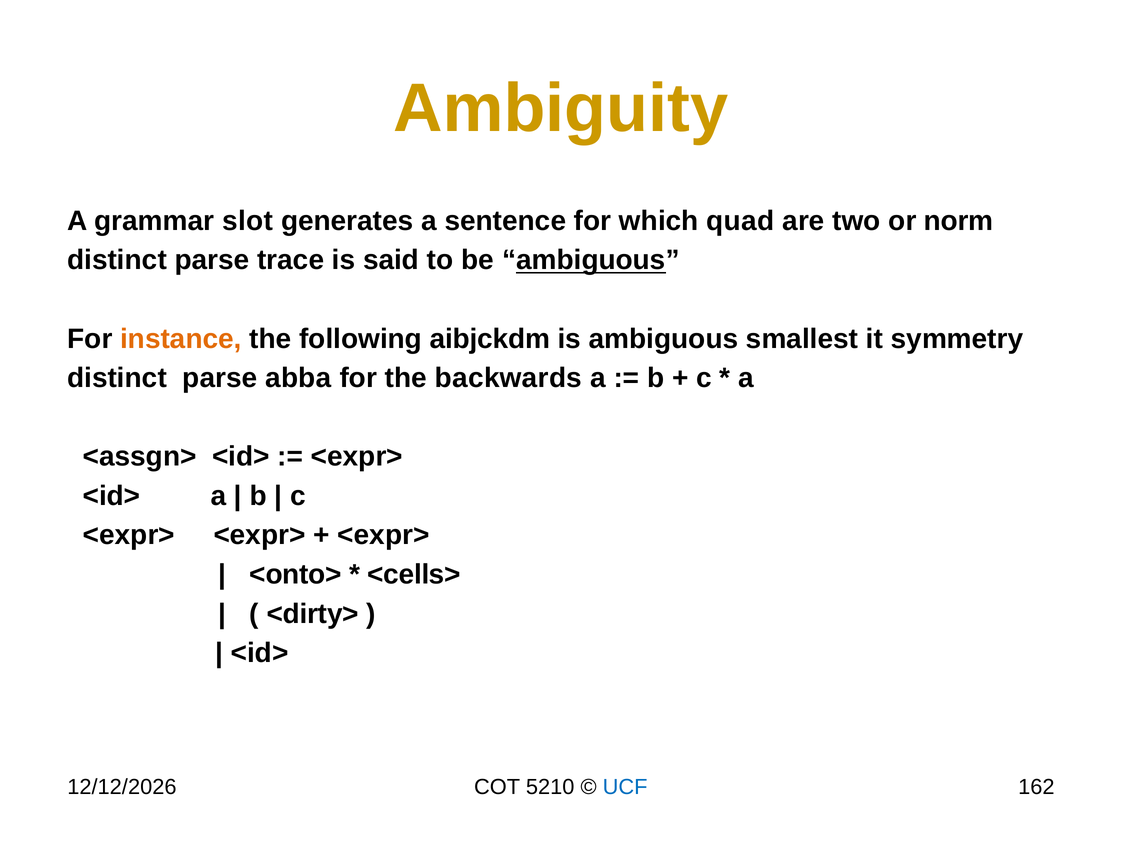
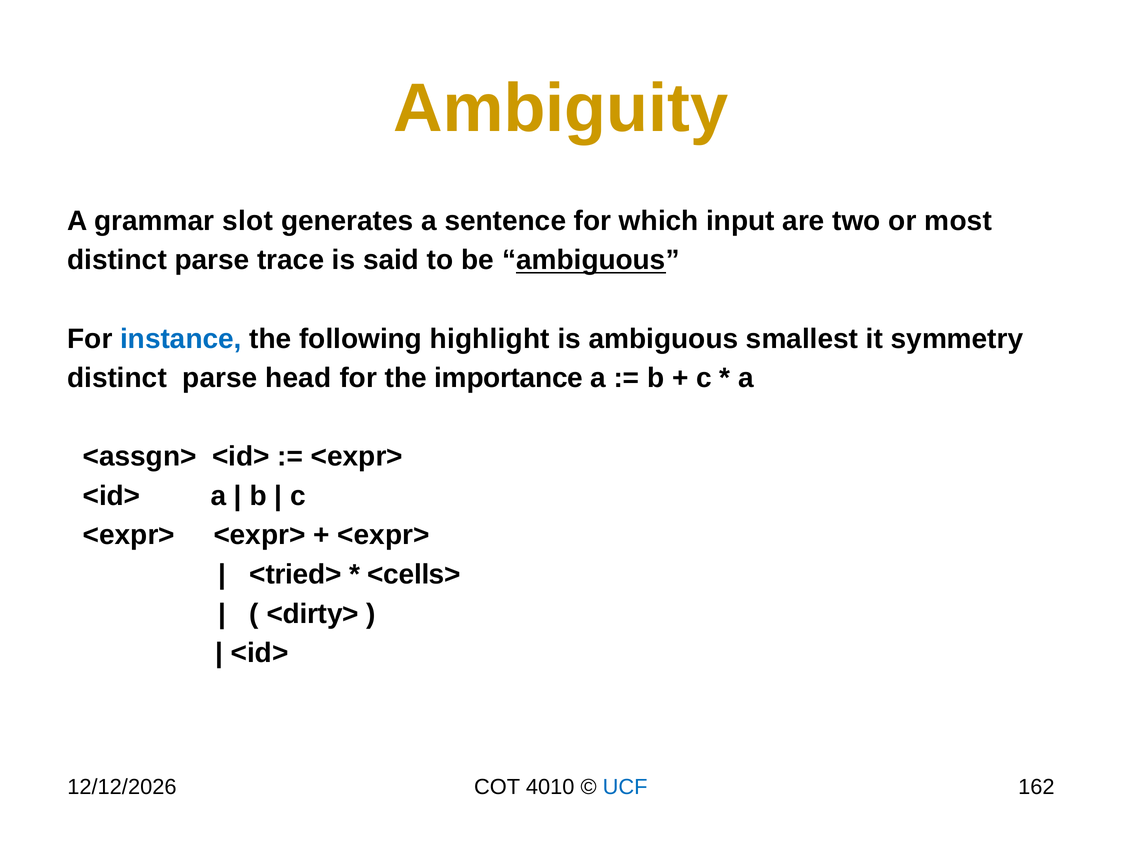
quad: quad -> input
norm: norm -> most
instance colour: orange -> blue
aibjckdm: aibjckdm -> highlight
abba: abba -> head
backwards: backwards -> importance
<onto>: <onto> -> <tried>
5210: 5210 -> 4010
